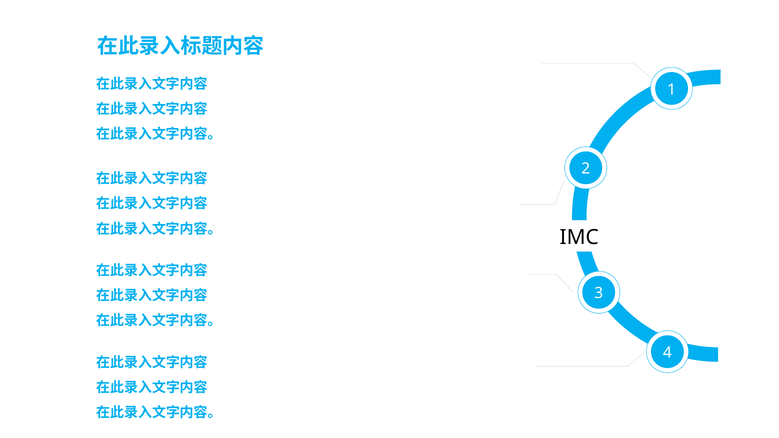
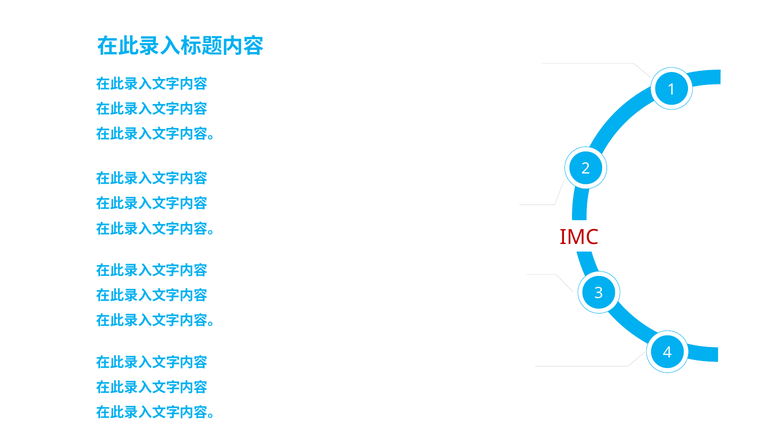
IMC colour: black -> red
